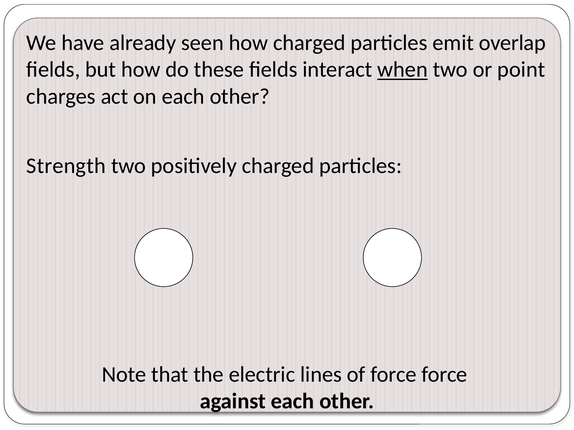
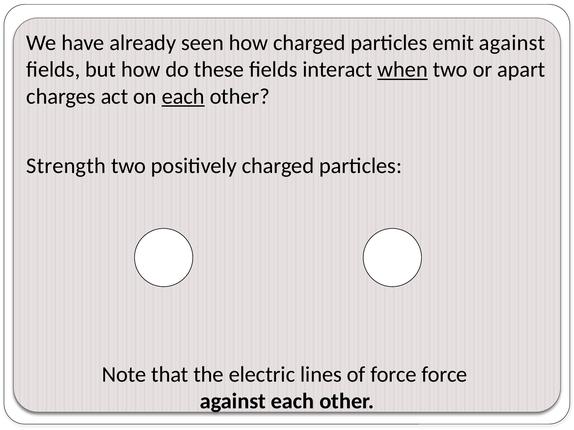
emit overlap: overlap -> against
point: point -> apart
each at (183, 97) underline: none -> present
